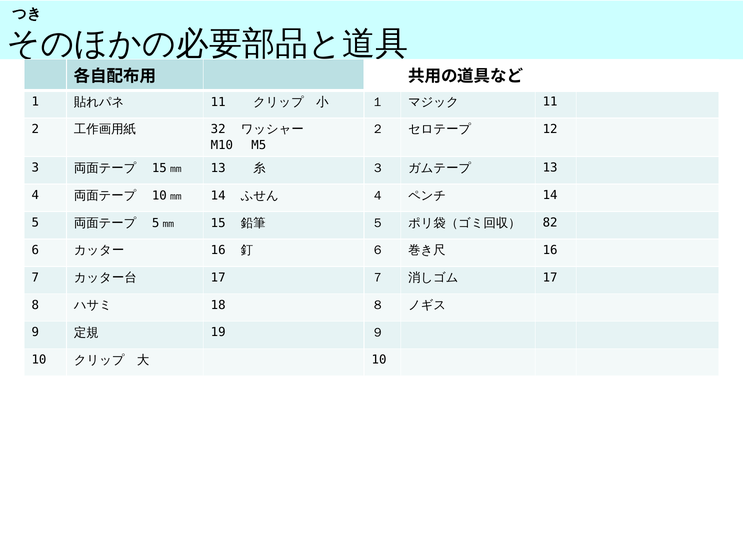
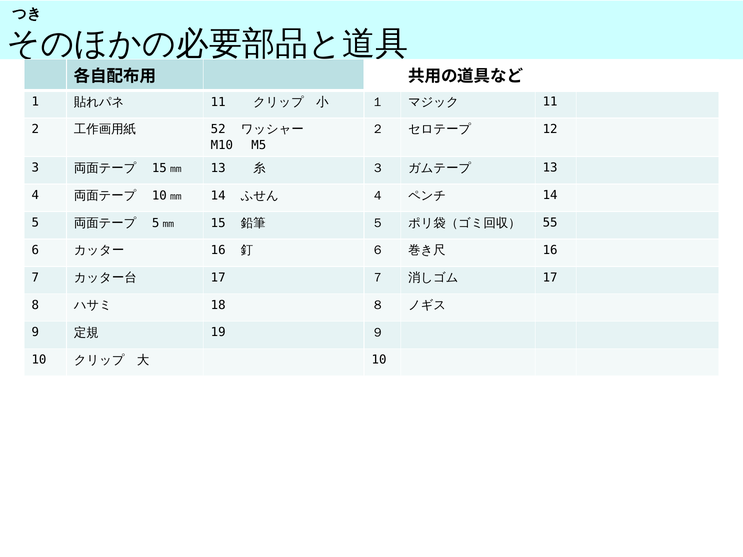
32: 32 -> 52
82: 82 -> 55
